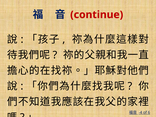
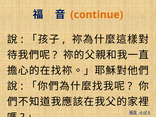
continue colour: red -> orange
